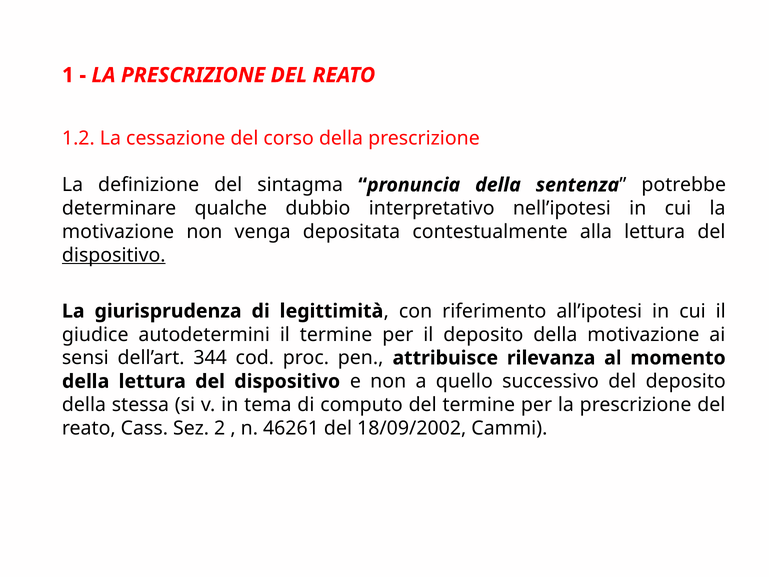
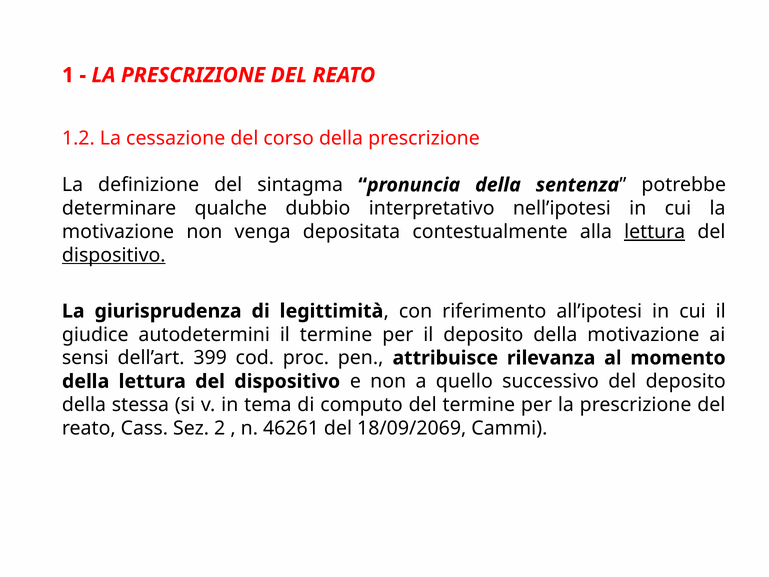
lettura at (655, 232) underline: none -> present
344: 344 -> 399
18/09/2002: 18/09/2002 -> 18/09/2069
